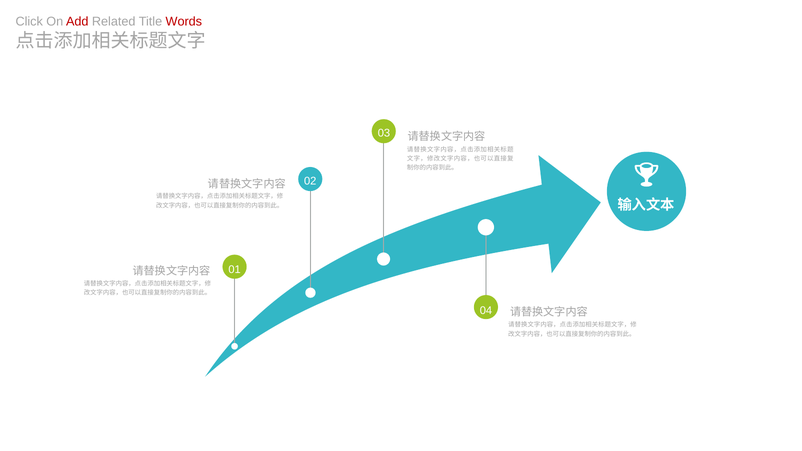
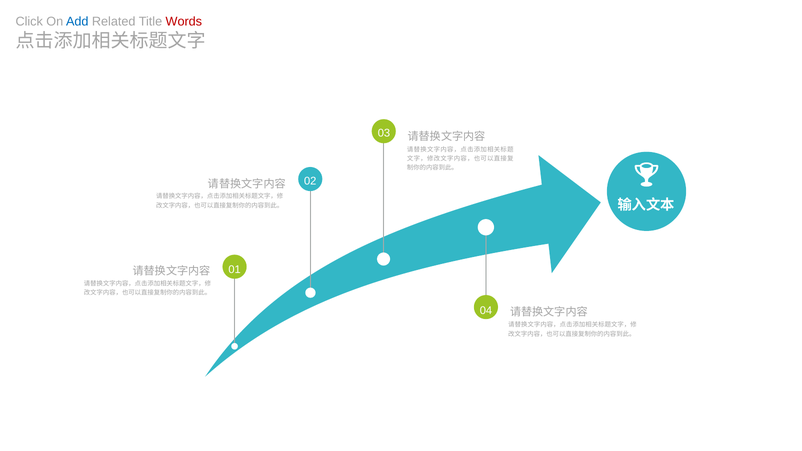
Add colour: red -> blue
